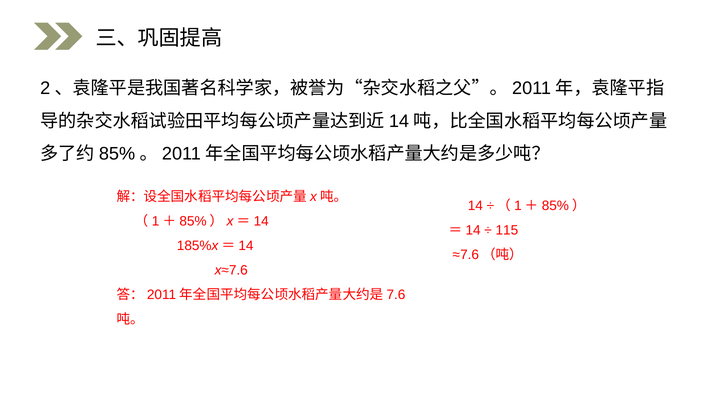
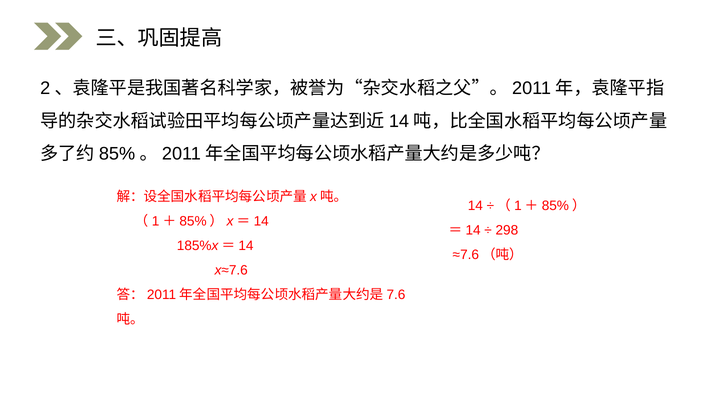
115: 115 -> 298
